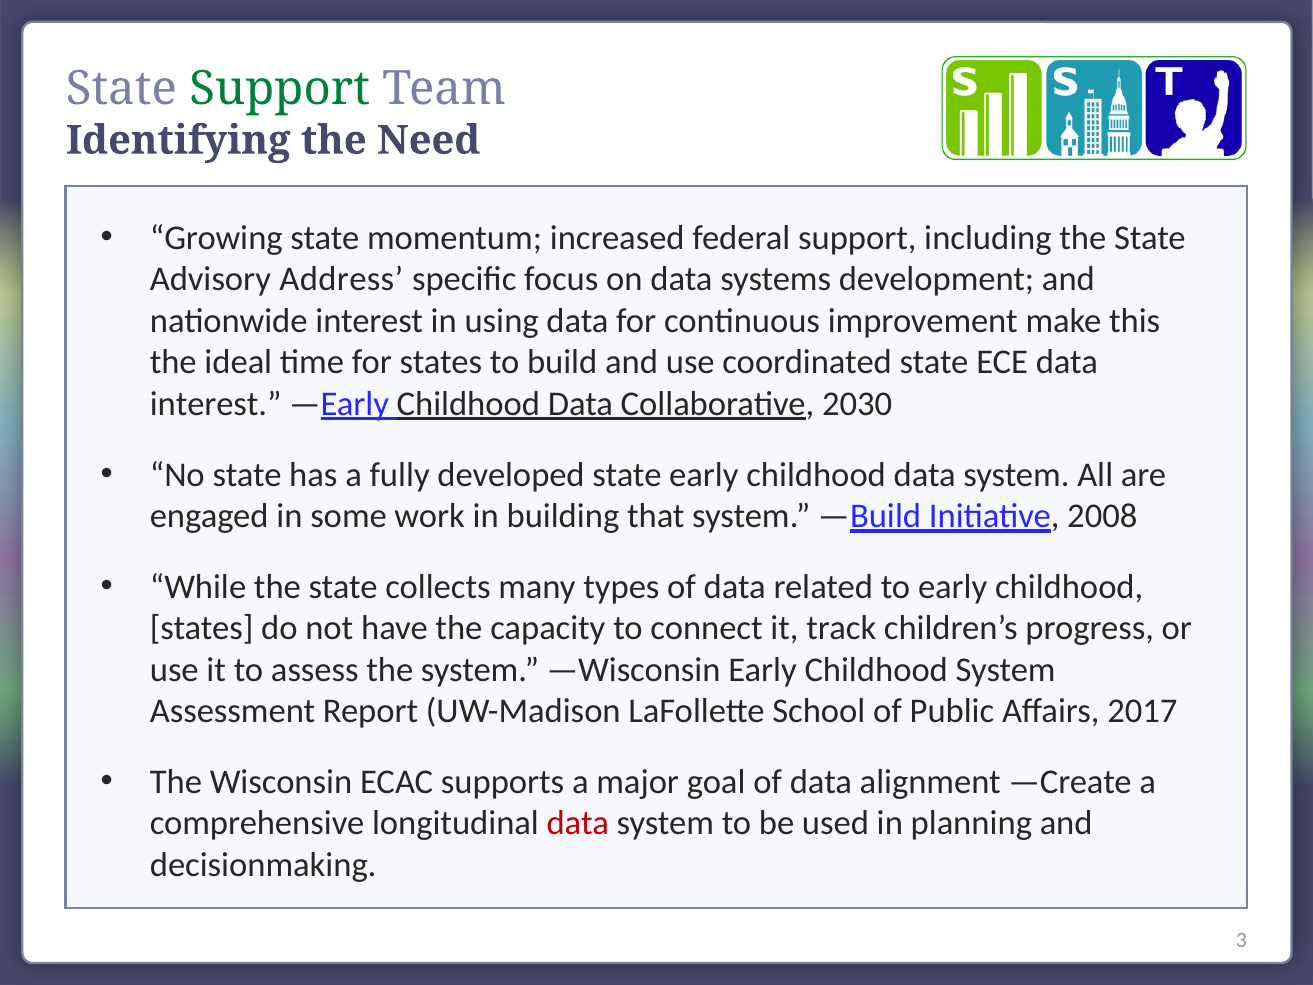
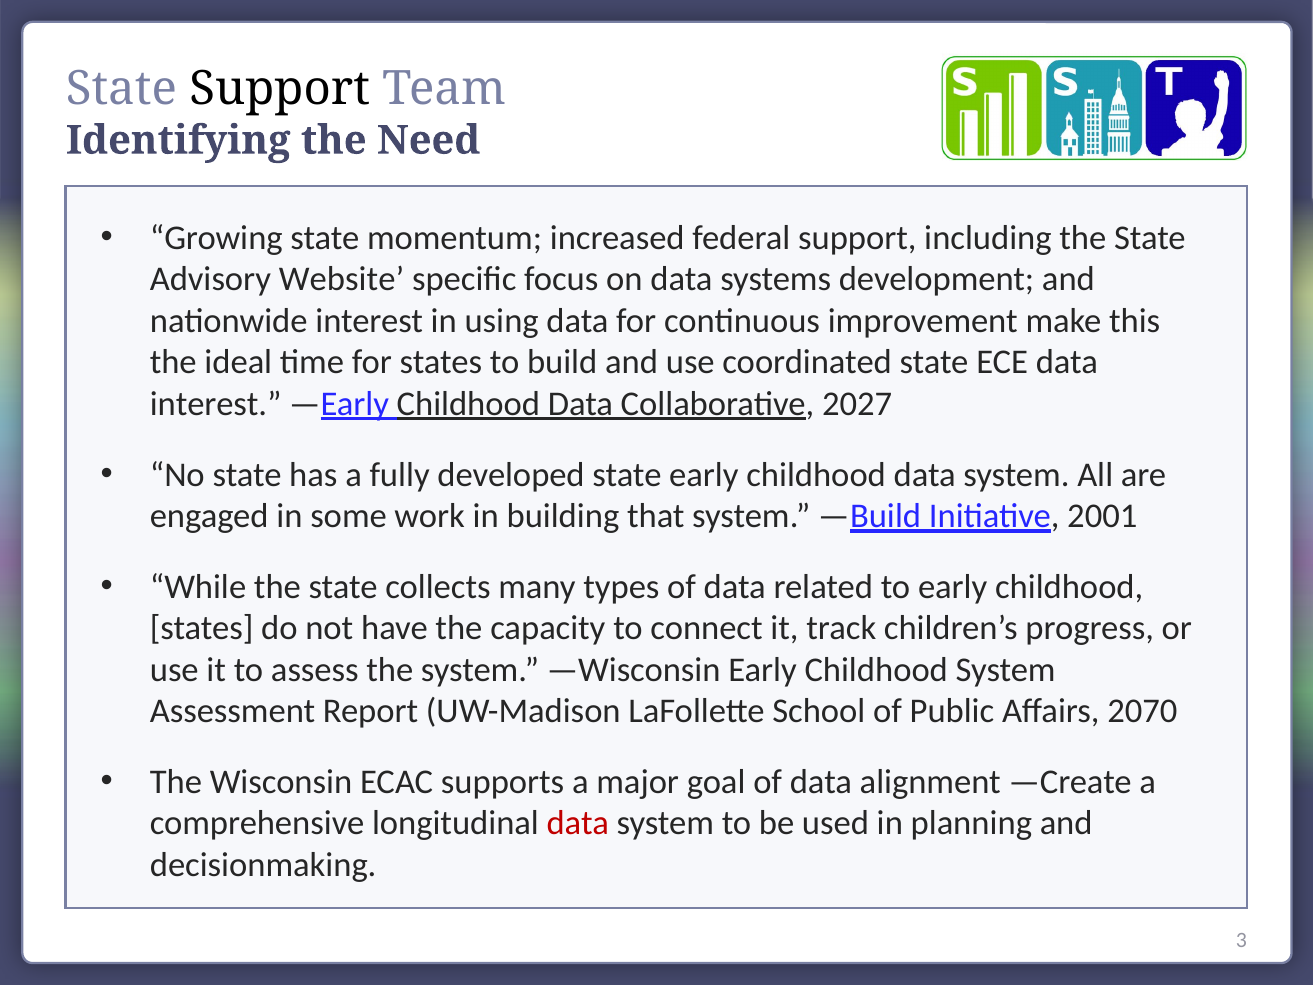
Support at (280, 89) colour: green -> black
Address: Address -> Website
2030: 2030 -> 2027
2008: 2008 -> 2001
2017: 2017 -> 2070
